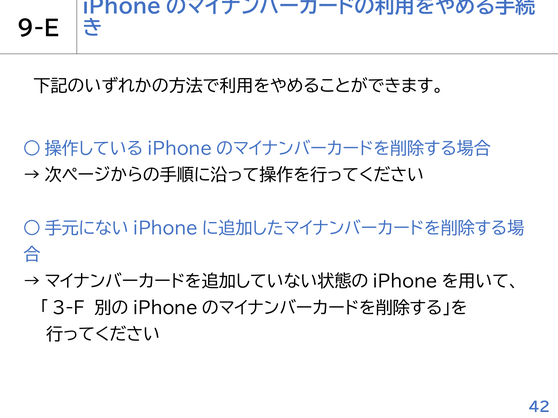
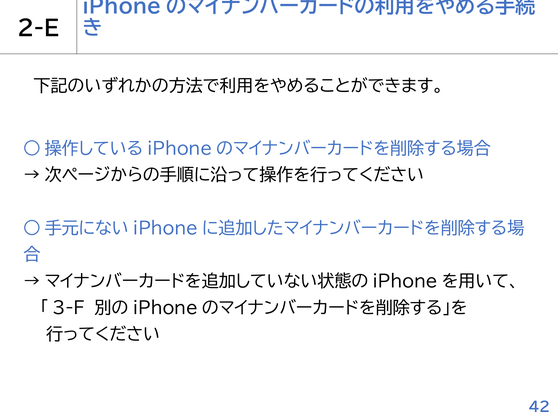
9-E: 9-E -> 2-E
